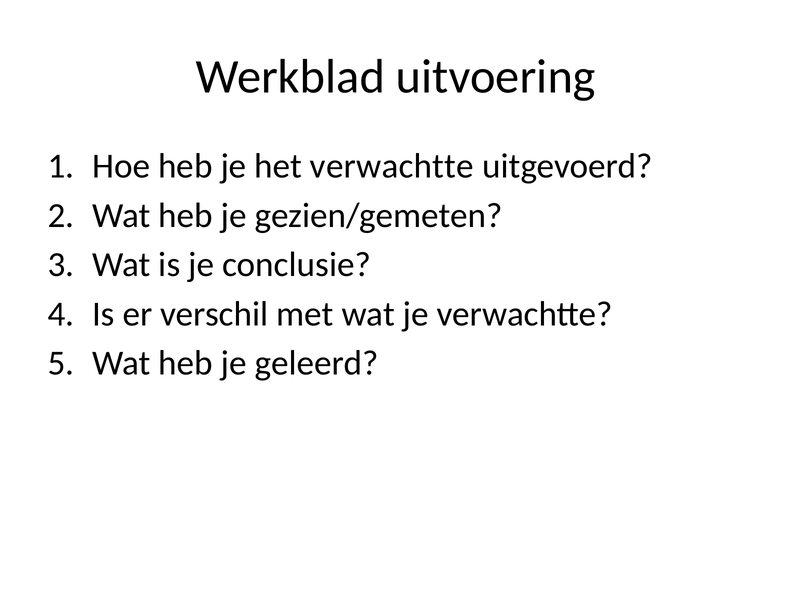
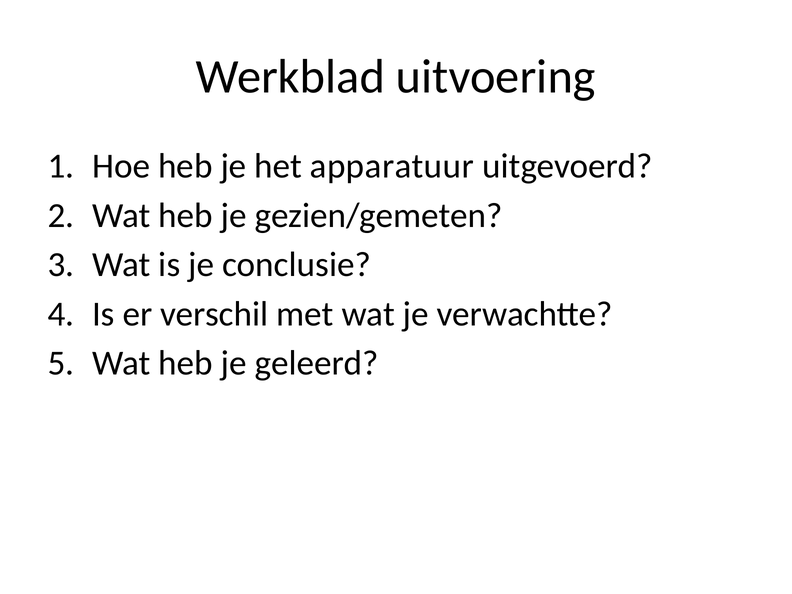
het verwachtte: verwachtte -> apparatuur
